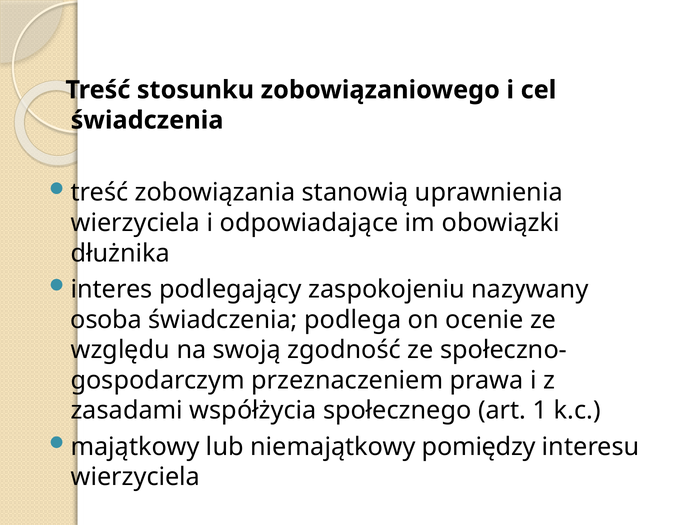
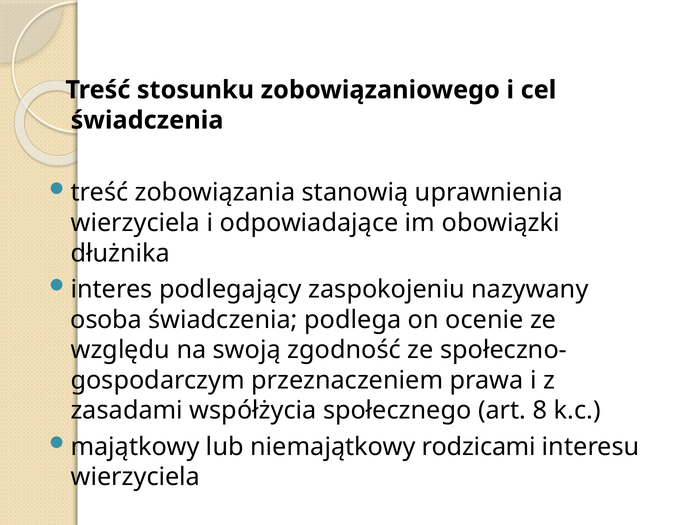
1: 1 -> 8
pomiędzy: pomiędzy -> rodzicami
